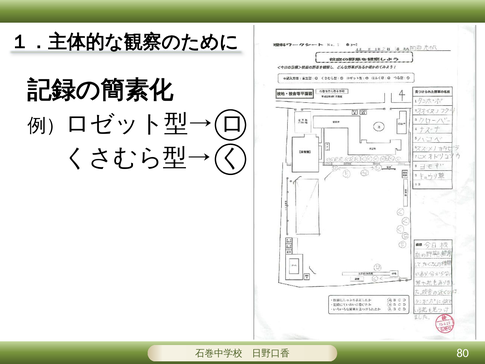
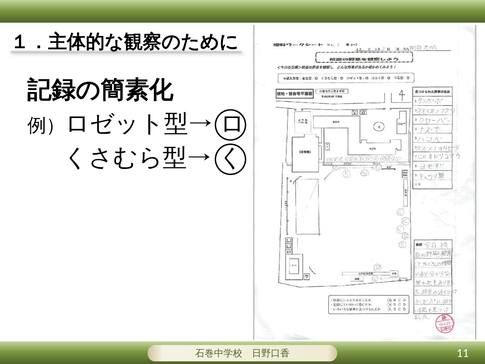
80: 80 -> 11
